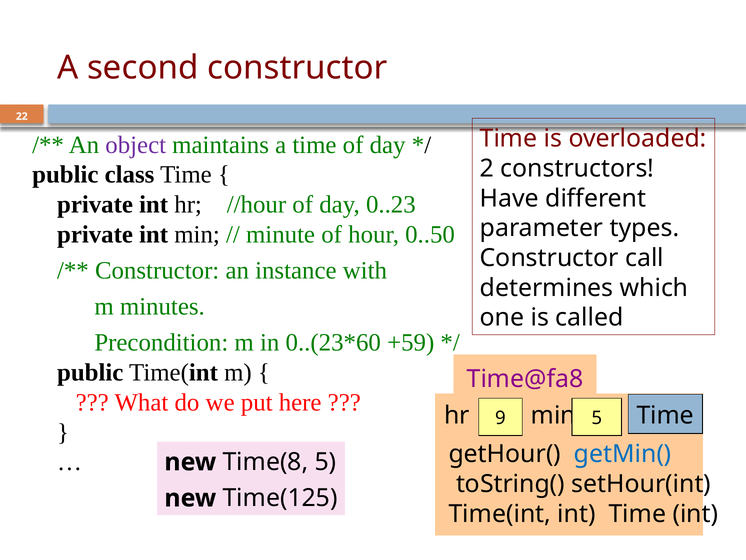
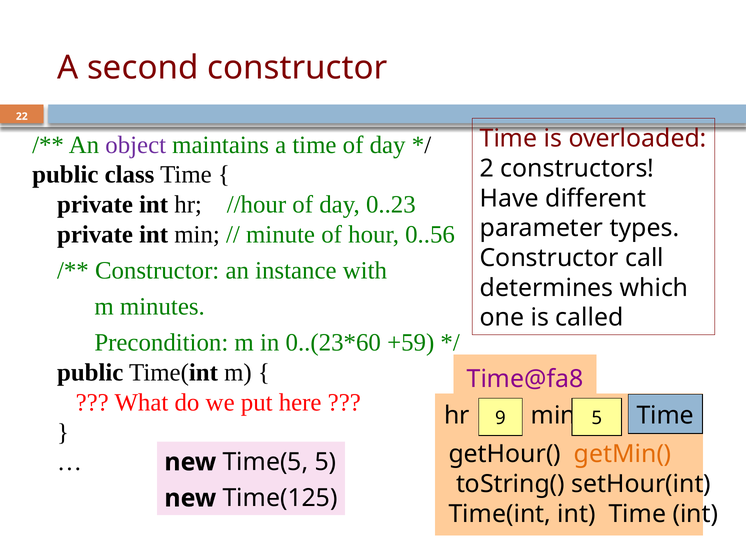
0..50: 0..50 -> 0..56
getMin( colour: blue -> orange
Time(8: Time(8 -> Time(5
